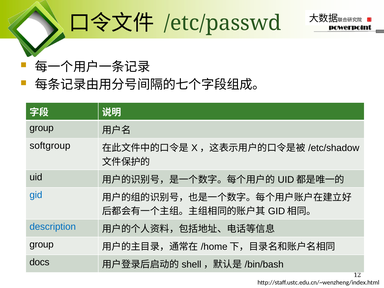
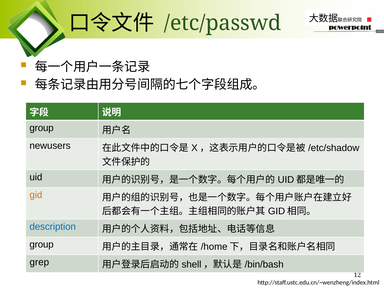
softgroup: softgroup -> newusers
gid colour: blue -> orange
docs: docs -> grep
